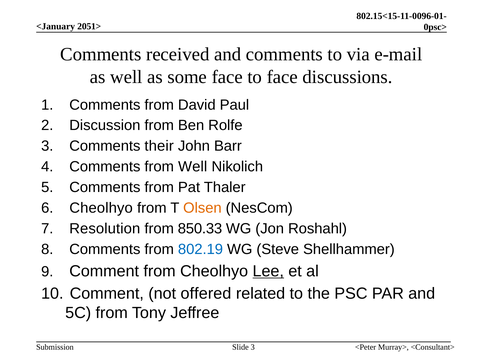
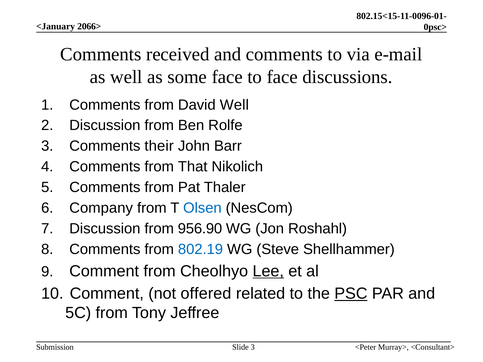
2051>: 2051> -> 2066>
David Paul: Paul -> Well
from Well: Well -> That
Cheolhyo at (101, 208): Cheolhyo -> Company
Olsen colour: orange -> blue
Resolution at (105, 229): Resolution -> Discussion
850.33: 850.33 -> 956.90
PSC underline: none -> present
